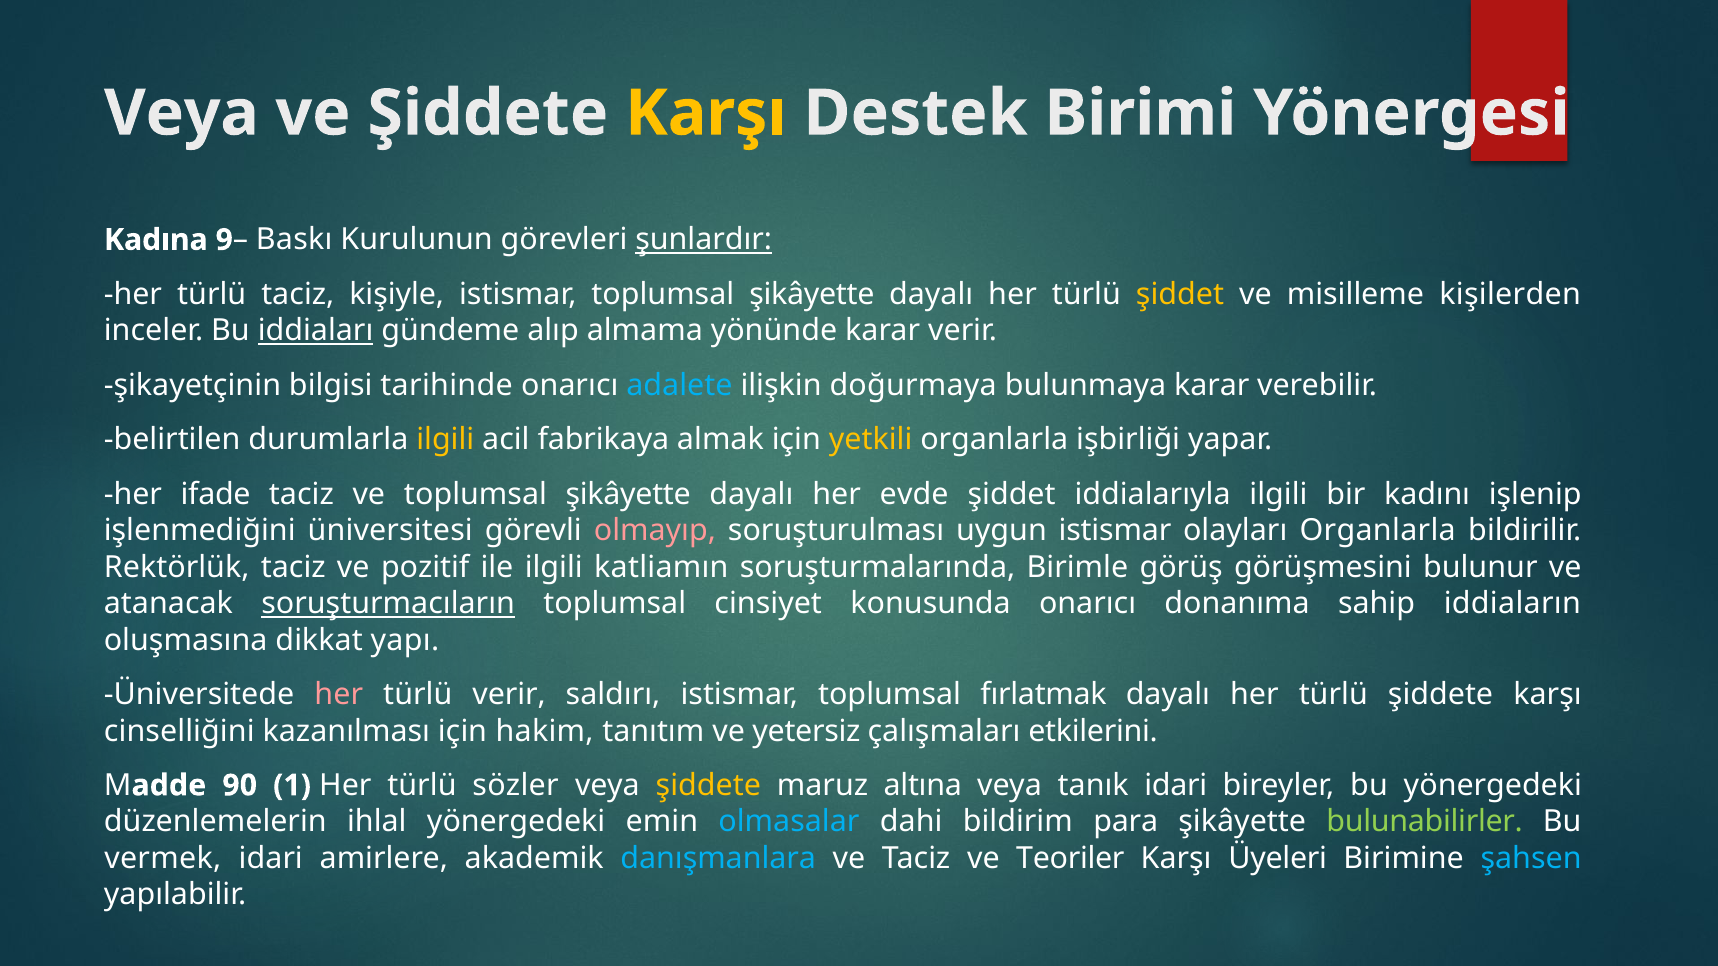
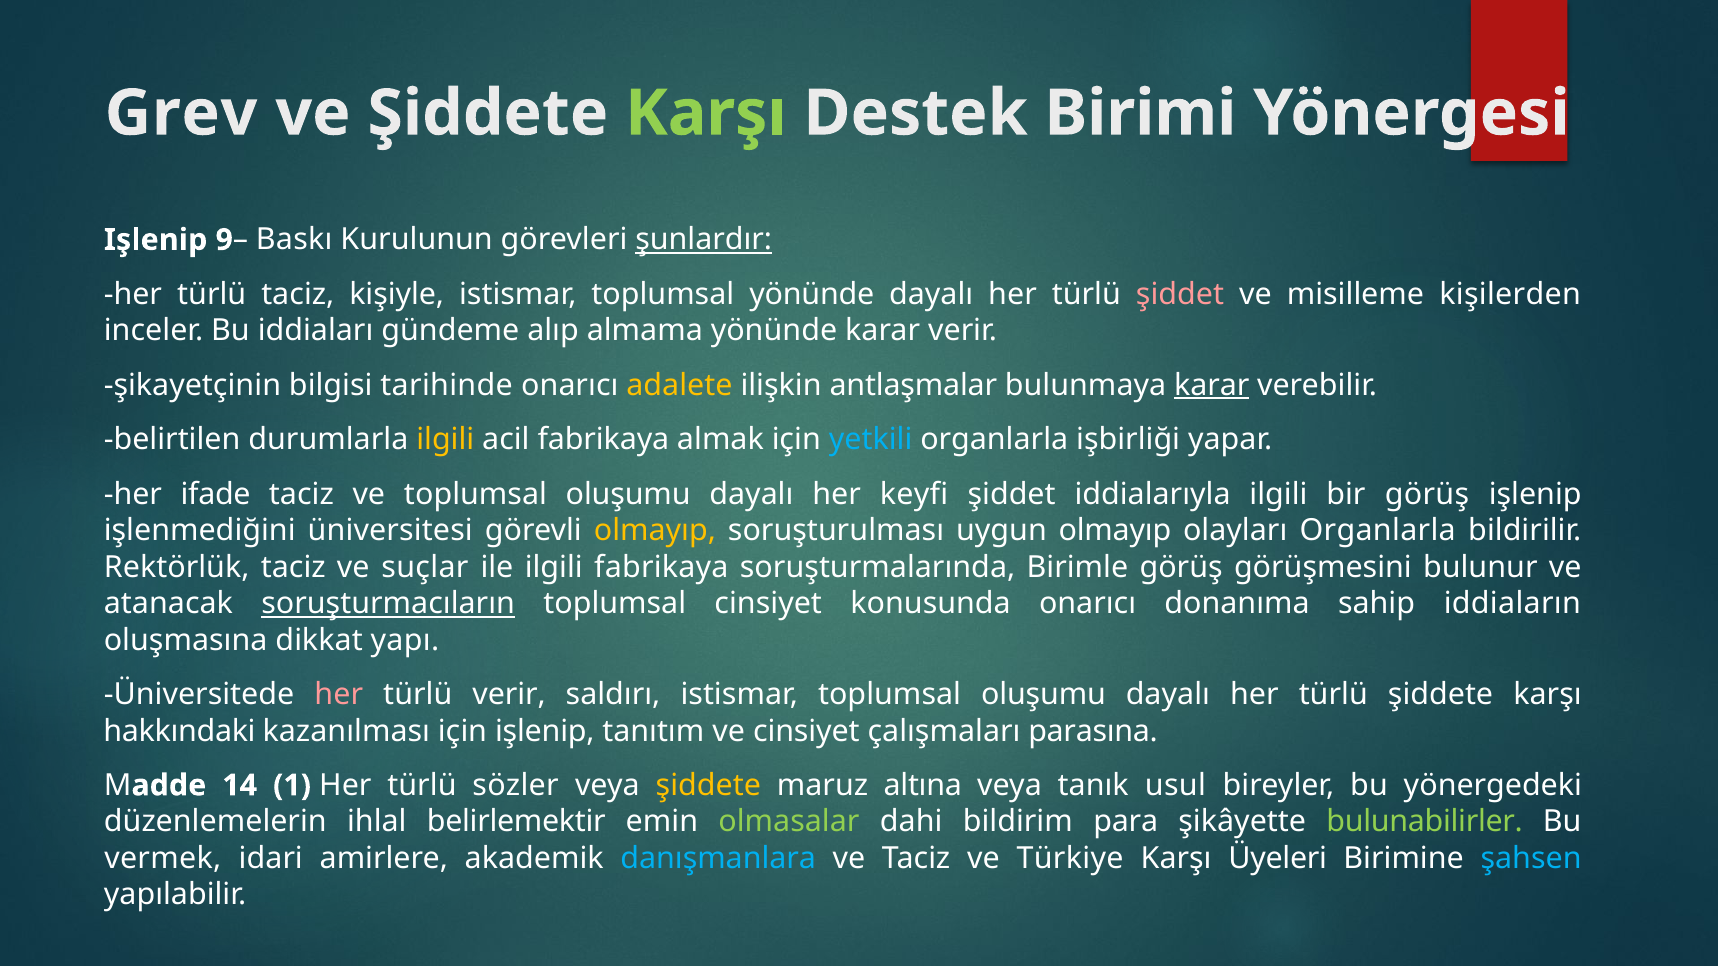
Veya at (181, 113): Veya -> Grev
Karşı at (706, 113) colour: yellow -> light green
Kadına at (156, 240): Kadına -> Işlenip
istismar toplumsal şikâyette: şikâyette -> yönünde
şiddet at (1180, 294) colour: yellow -> pink
iddiaları underline: present -> none
adalete colour: light blue -> yellow
doğurmaya: doğurmaya -> antlaşmalar
karar at (1212, 385) underline: none -> present
yetkili colour: yellow -> light blue
ve toplumsal şikâyette: şikâyette -> oluşumu
evde: evde -> keyfi
bir kadını: kadını -> görüş
olmayıp at (655, 531) colour: pink -> yellow
uygun istismar: istismar -> olmayıp
pozitif: pozitif -> suçlar
ilgili katliamın: katliamın -> fabrikaya
istismar toplumsal fırlatmak: fırlatmak -> oluşumu
cinselliğini: cinselliğini -> hakkındaki
için hakim: hakim -> işlenip
ve yetersiz: yetersiz -> cinsiyet
etkilerini: etkilerini -> parasına
90: 90 -> 14
tanık idari: idari -> usul
ihlal yönergedeki: yönergedeki -> belirlemektir
olmasalar colour: light blue -> light green
Teoriler: Teoriler -> Türkiye
